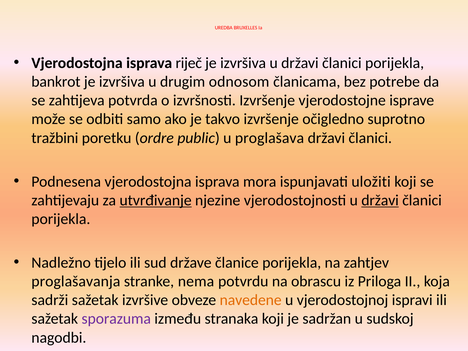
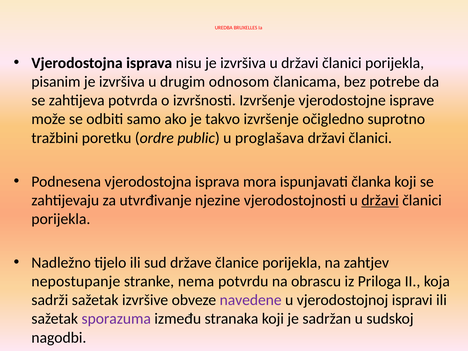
riječ: riječ -> nisu
bankrot: bankrot -> pisanim
uložiti: uložiti -> članka
utvrđivanje underline: present -> none
proglašavanja: proglašavanja -> nepostupanje
navedene colour: orange -> purple
